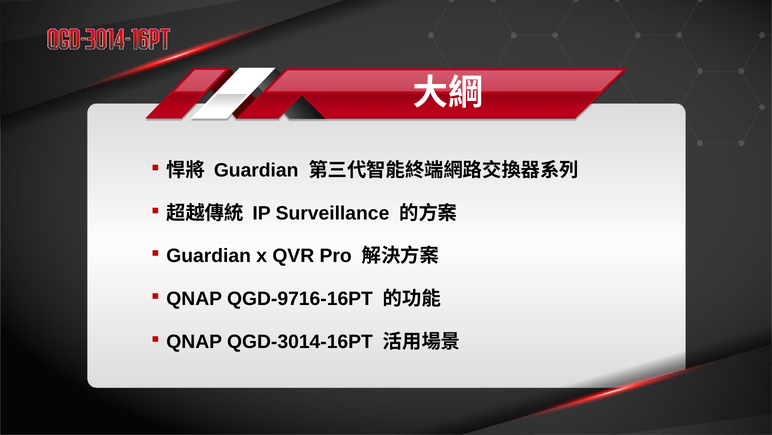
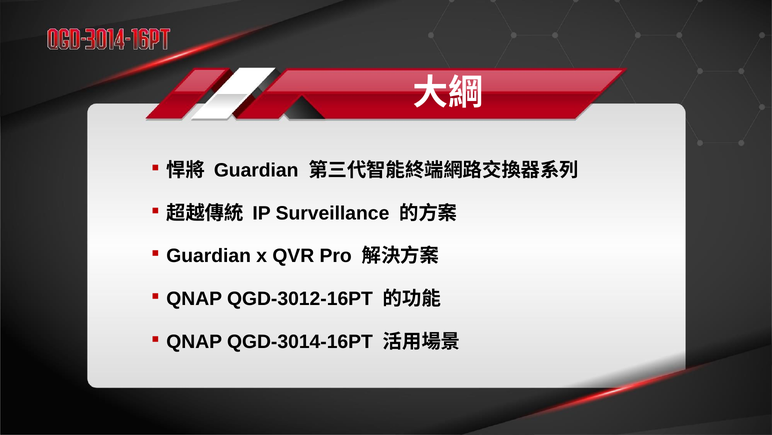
QGD-9716-16PT: QGD-9716-16PT -> QGD-3012-16PT
